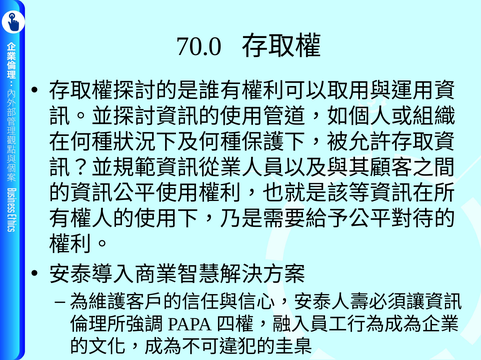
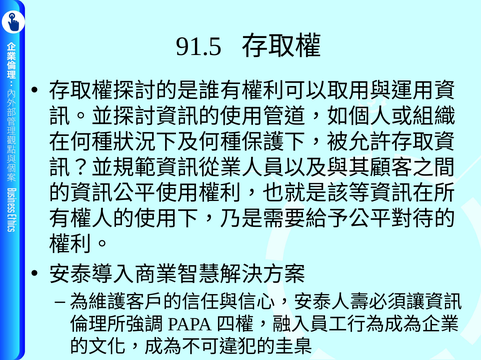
70.0: 70.0 -> 91.5
